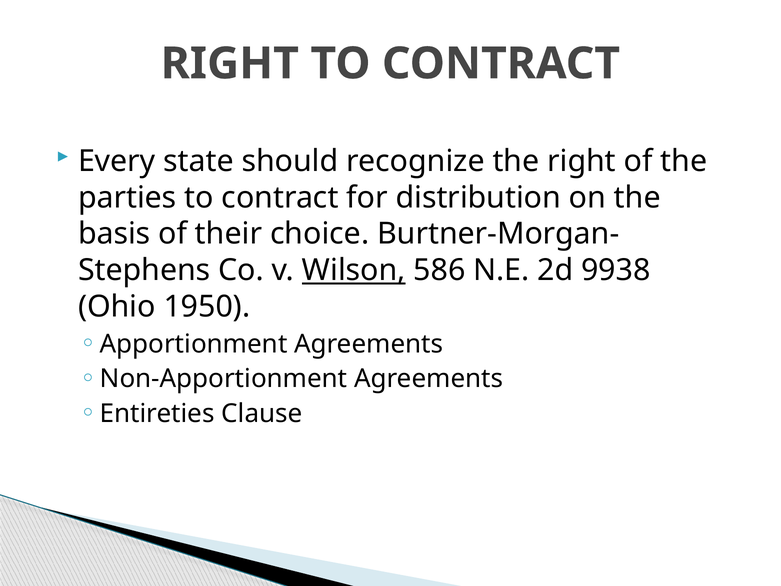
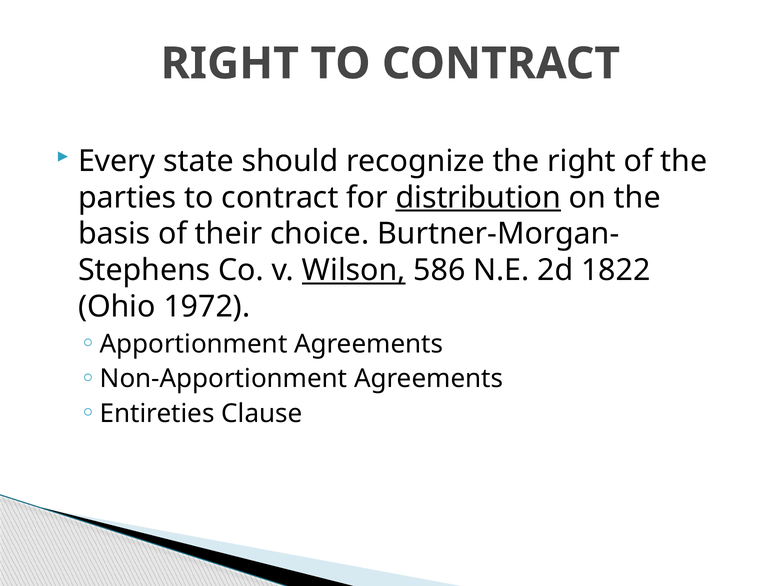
distribution underline: none -> present
9938: 9938 -> 1822
1950: 1950 -> 1972
